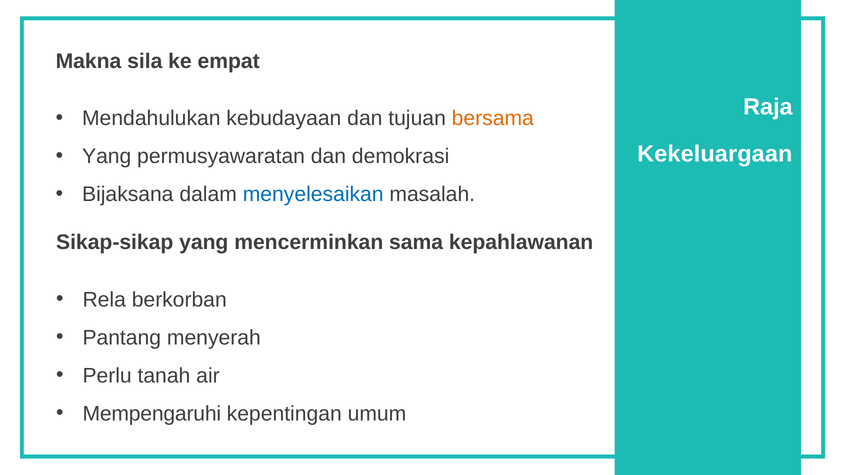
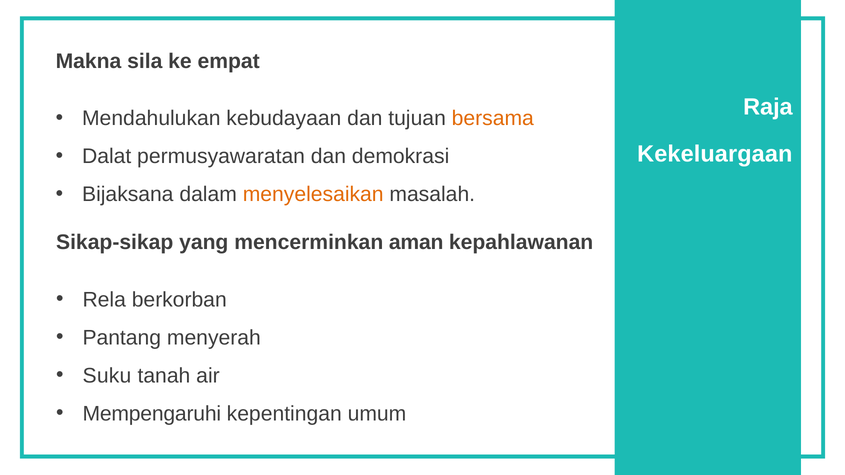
Yang at (107, 156): Yang -> Dalat
menyelesaikan colour: blue -> orange
sama: sama -> aman
Perlu: Perlu -> Suku
